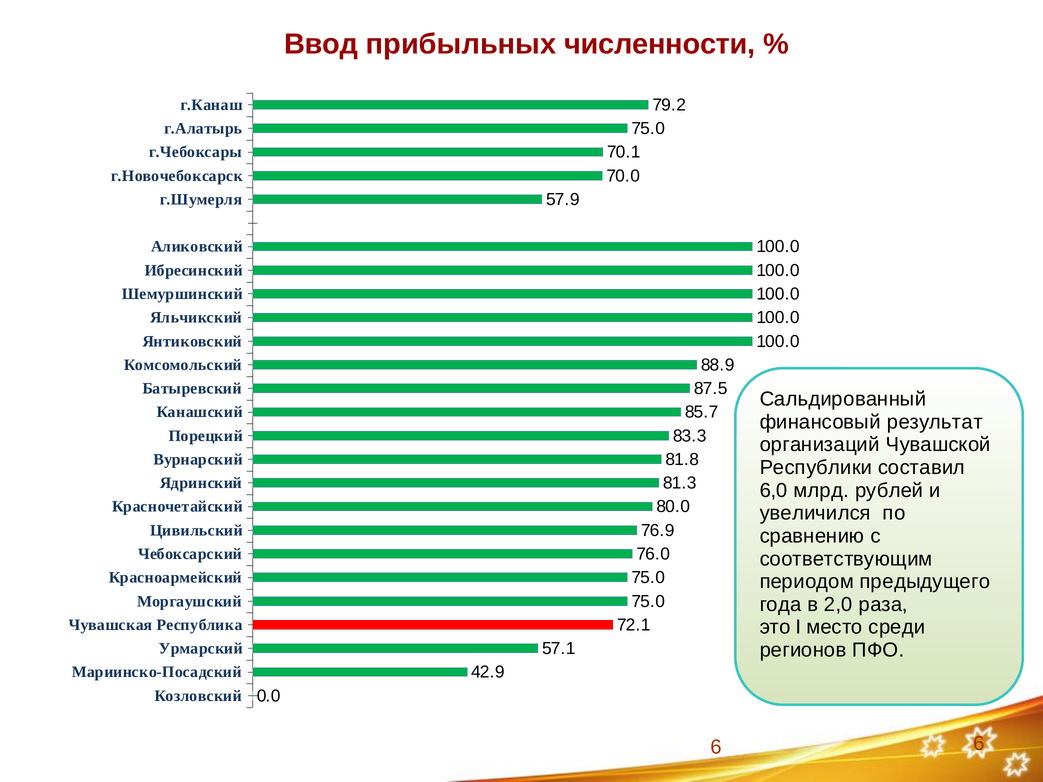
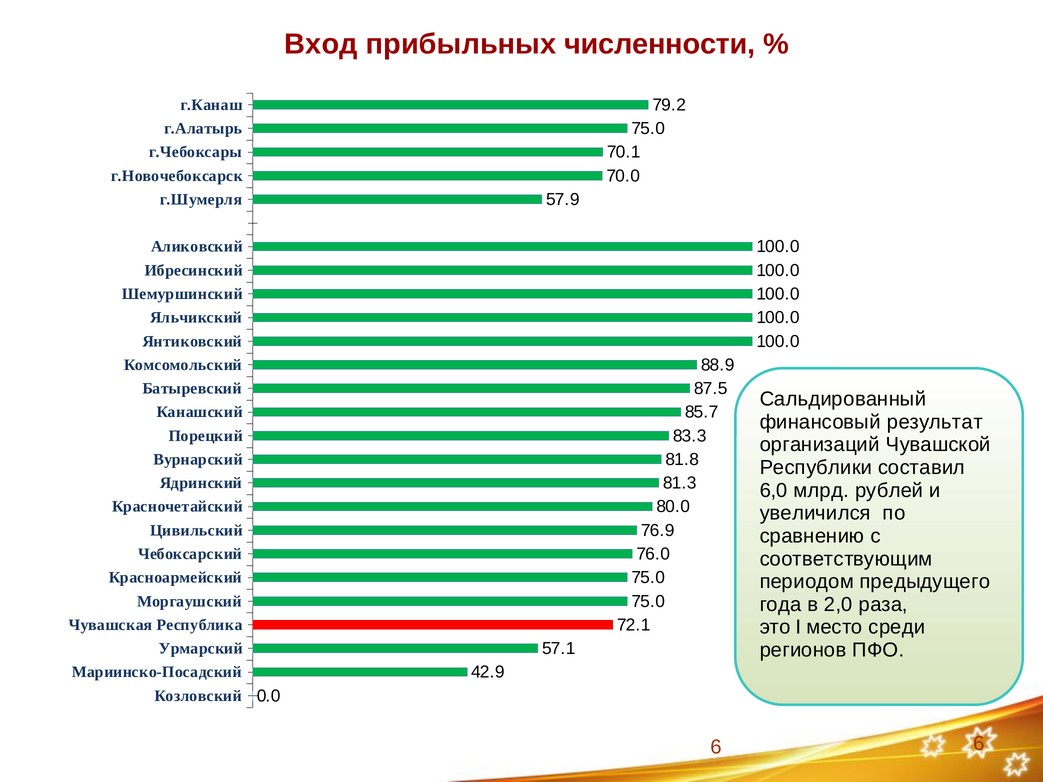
Ввод: Ввод -> Вход
